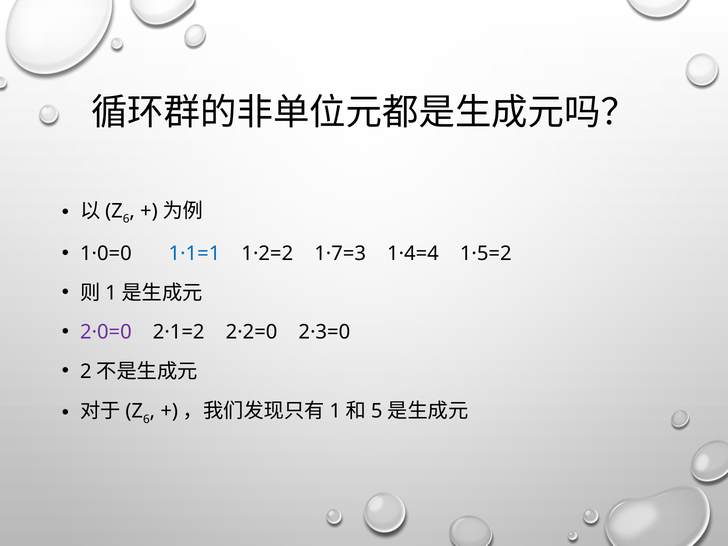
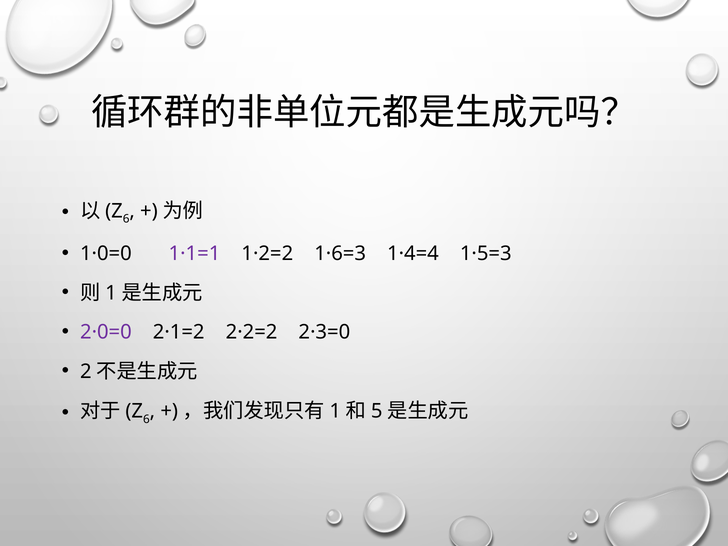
1·1=1 colour: blue -> purple
1·7=3: 1·7=3 -> 1·6=3
1·5=2: 1·5=2 -> 1·5=3
2·2=0: 2·2=0 -> 2·2=2
